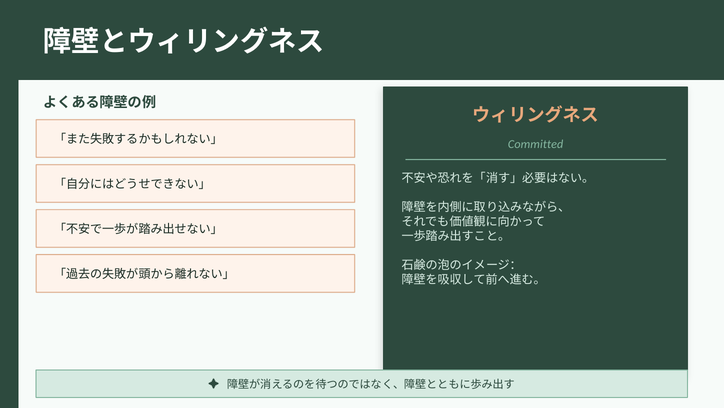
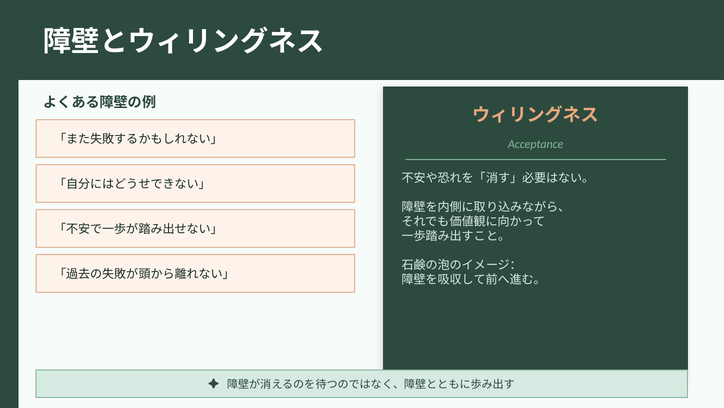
Committed: Committed -> Acceptance
